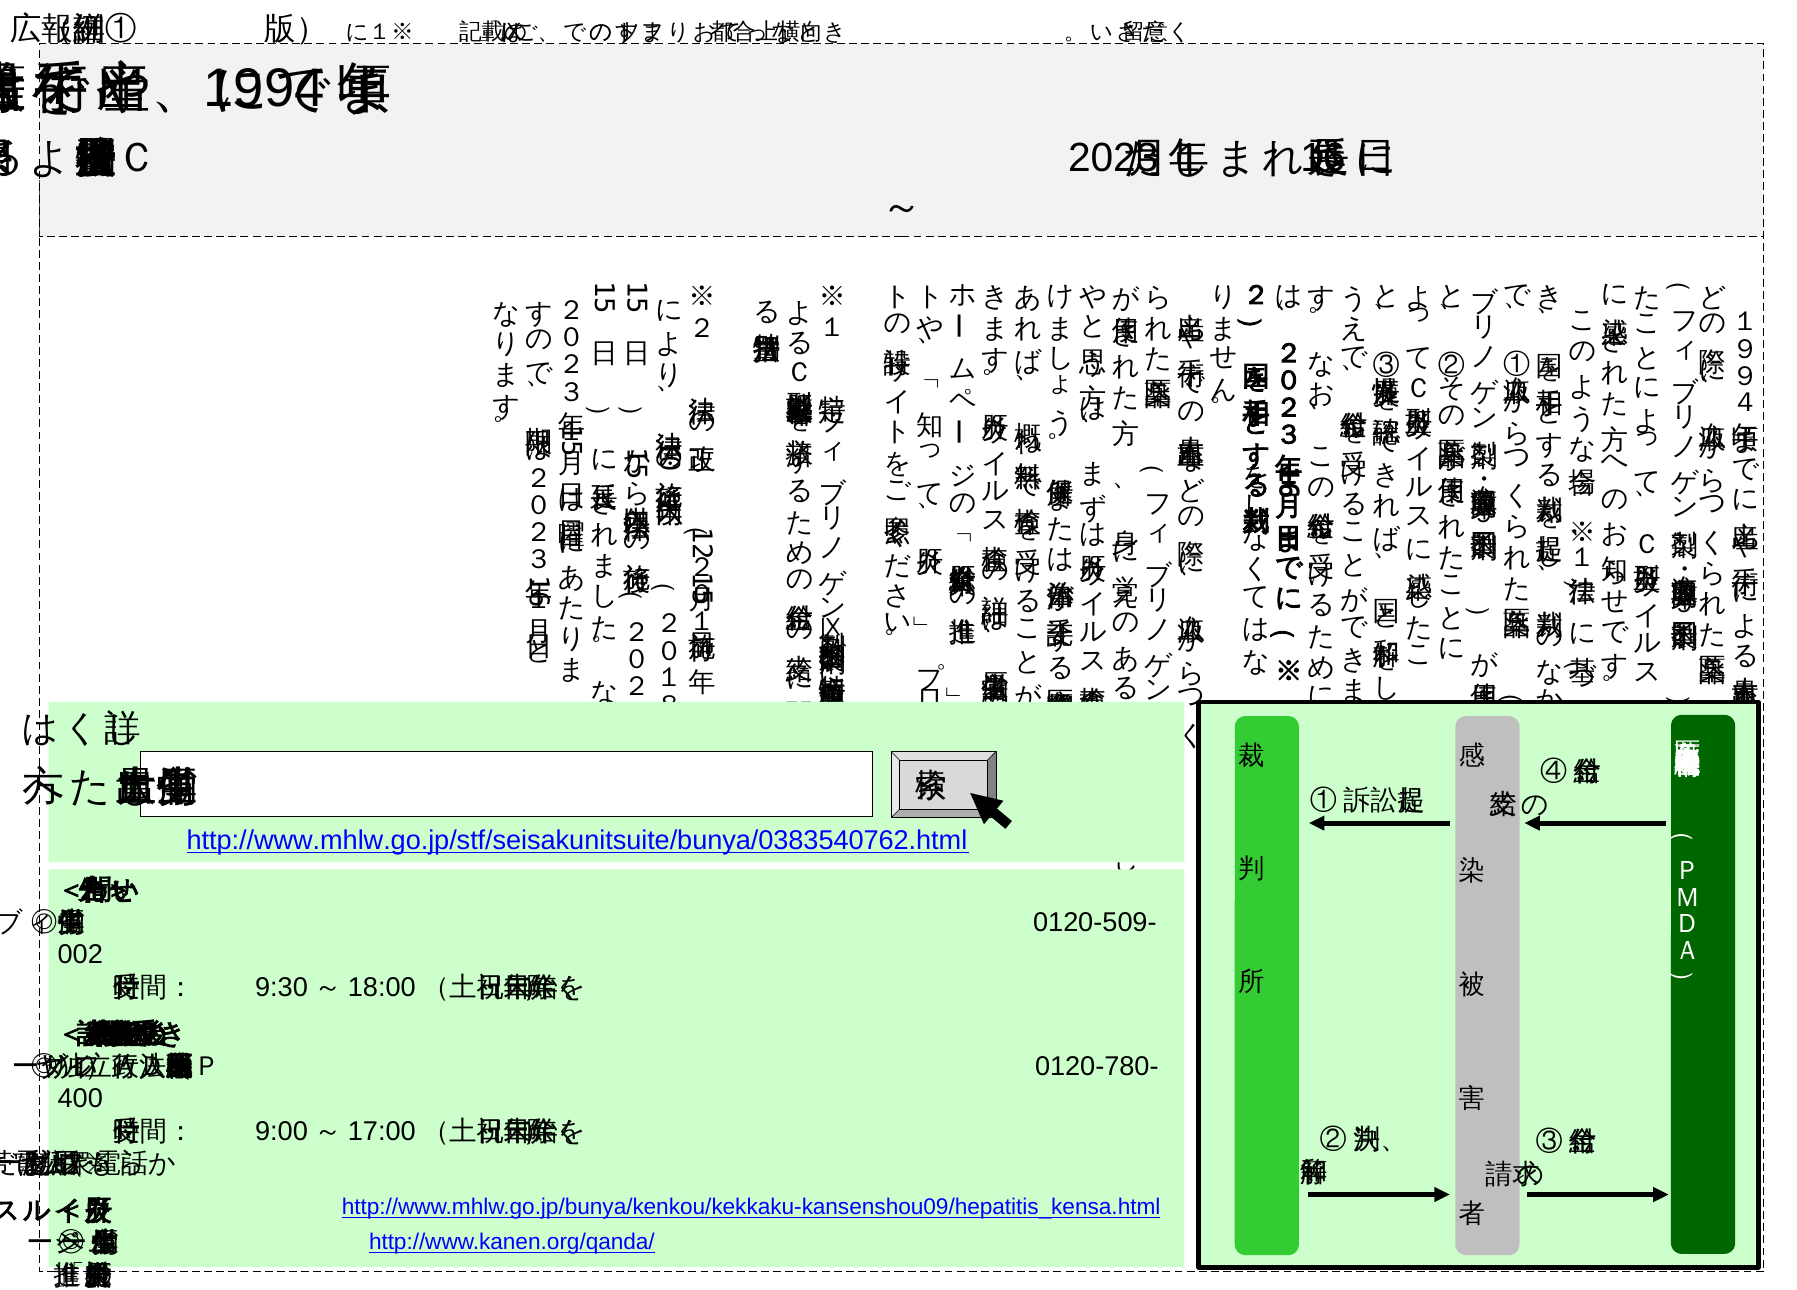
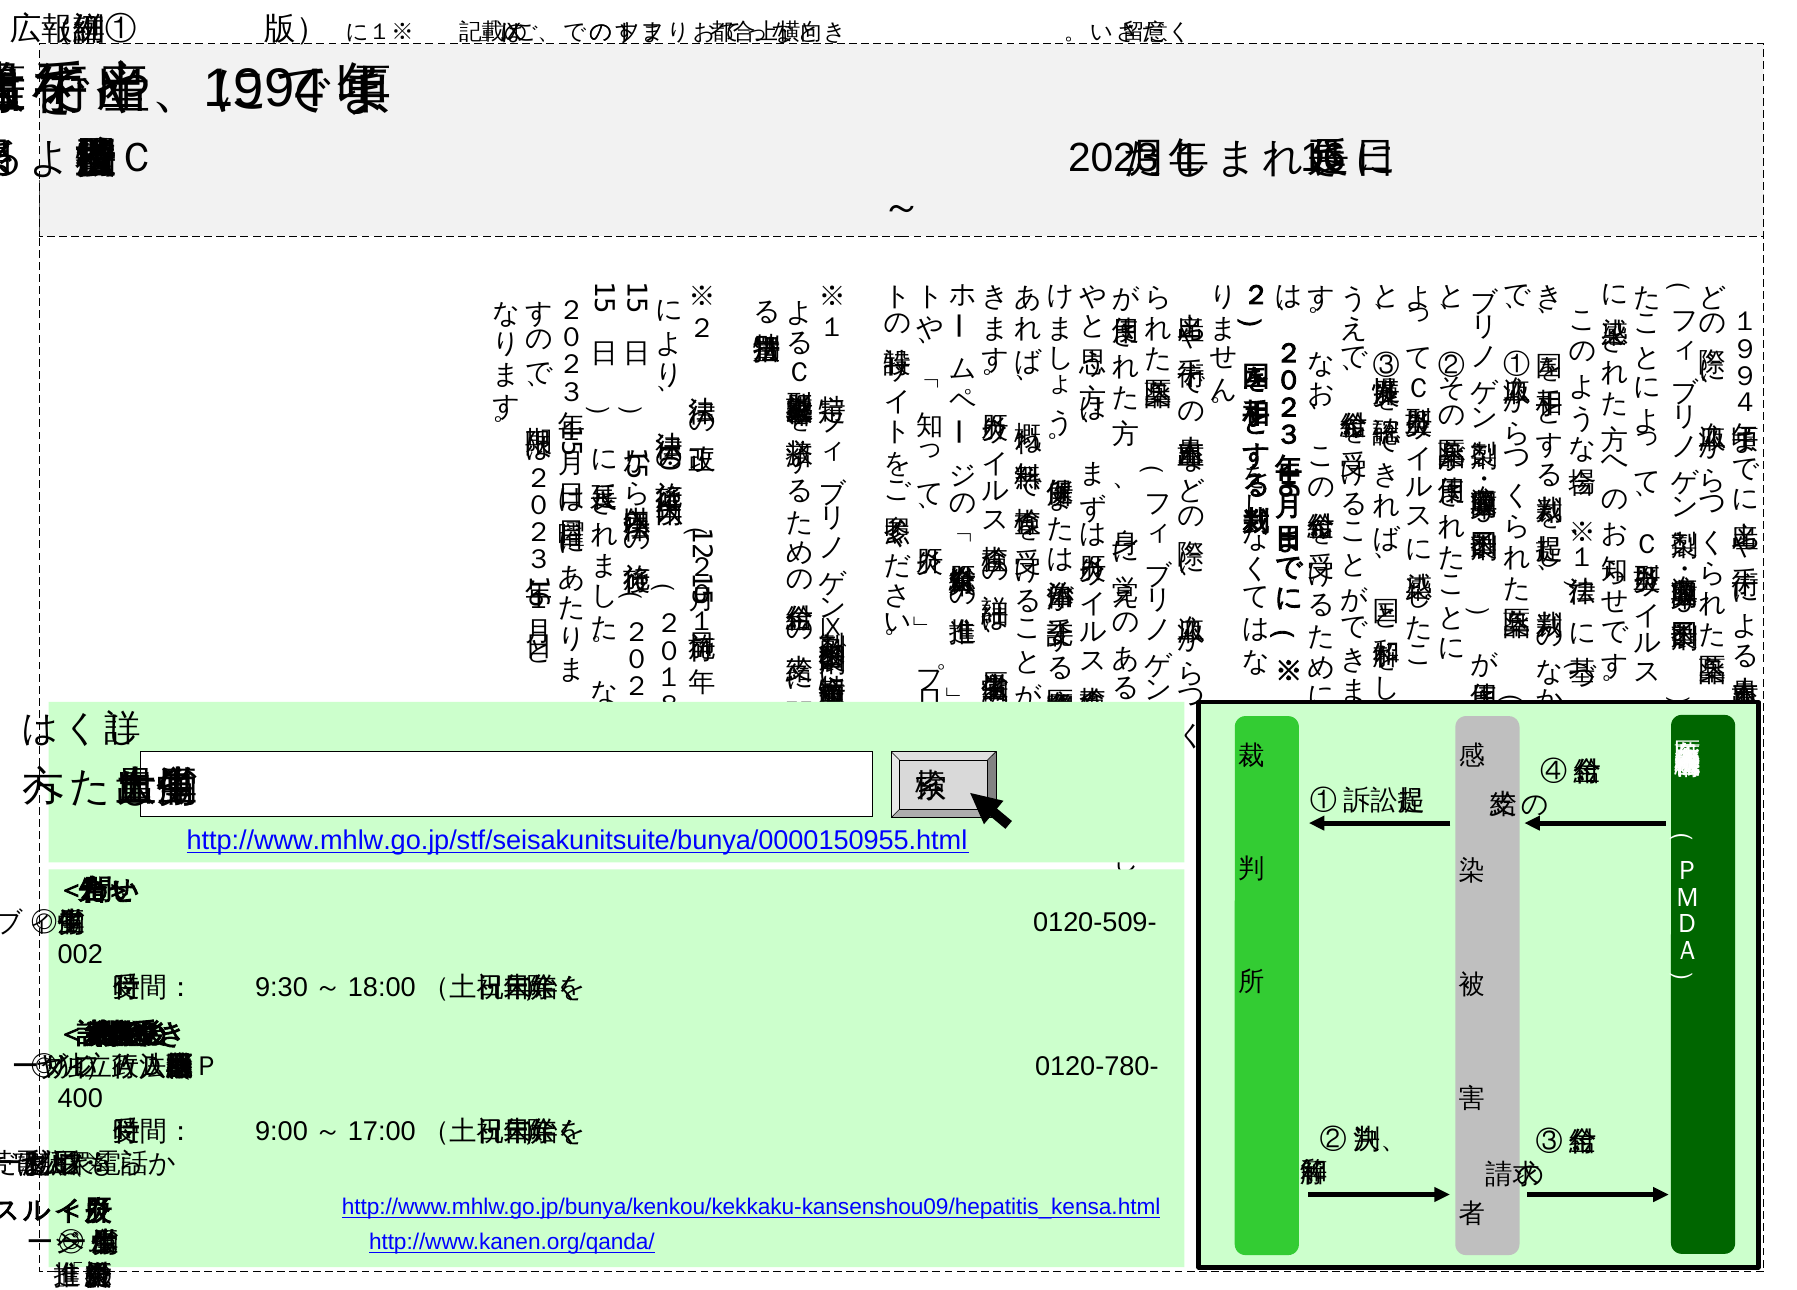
http://www.mhlw.go.jp/stf/seisakunitsuite/bunya/0383540762.html: http://www.mhlw.go.jp/stf/seisakunitsuite/bunya/0383540762.html -> http://www.mhlw.go.jp/stf/seisakunitsuite/bunya/0000150955.html
